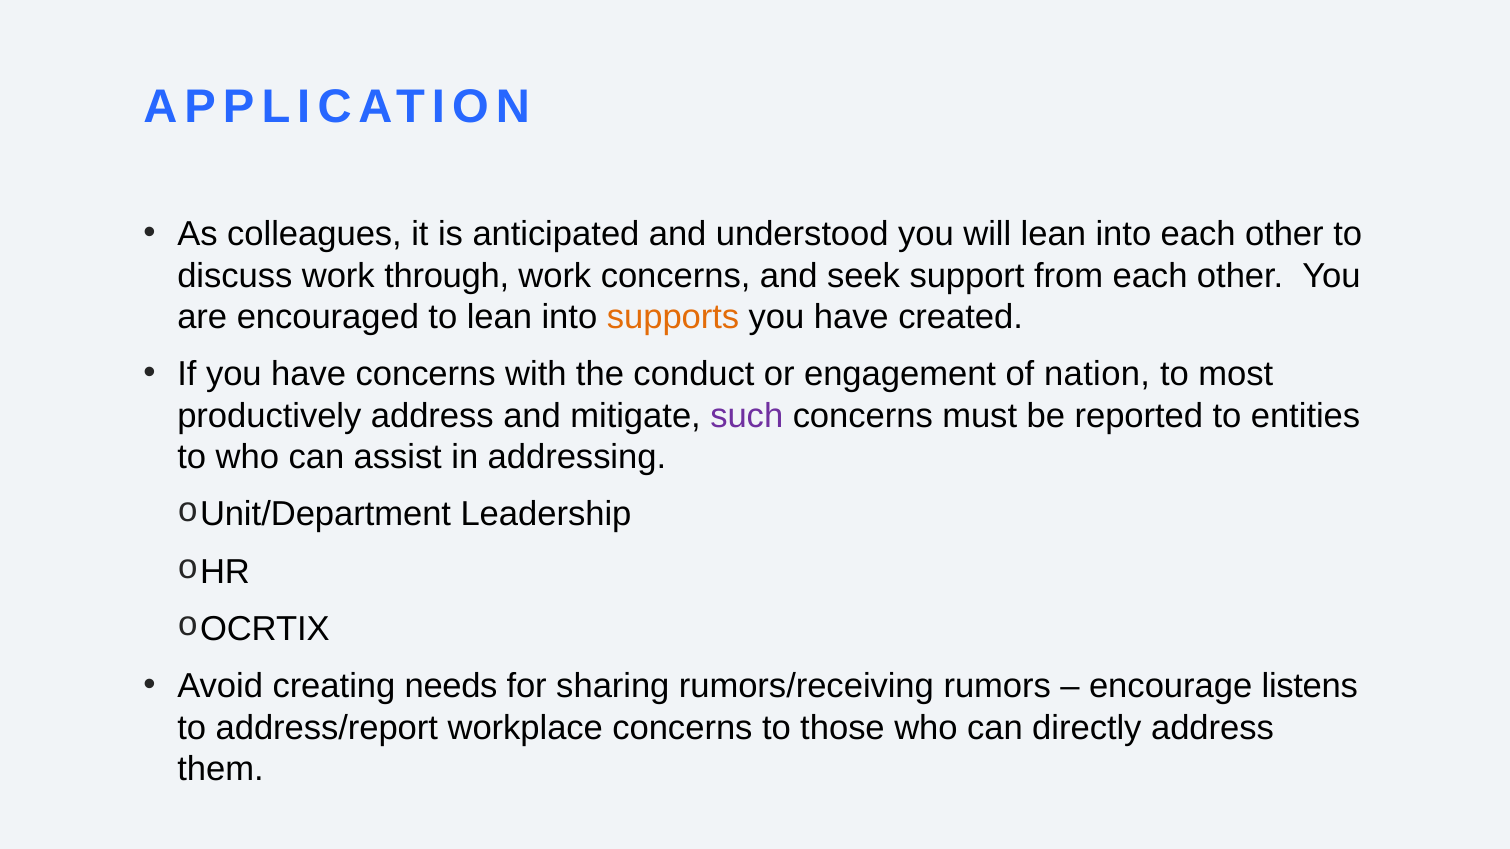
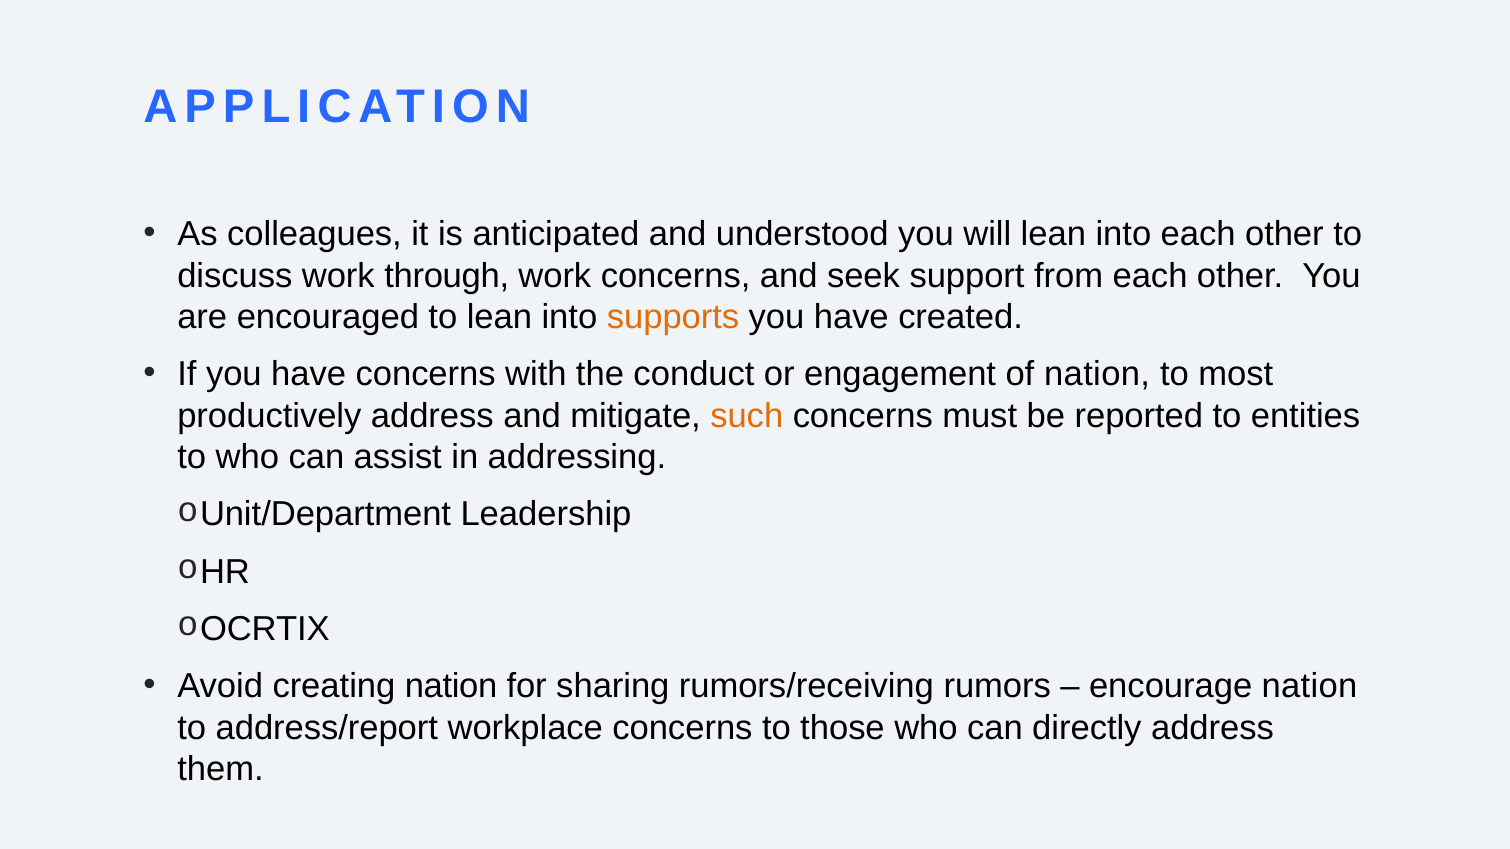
such colour: purple -> orange
creating needs: needs -> nation
encourage listens: listens -> nation
